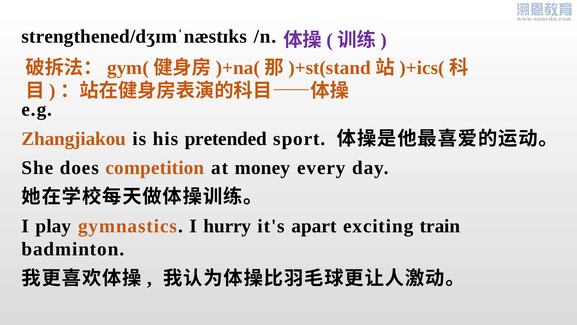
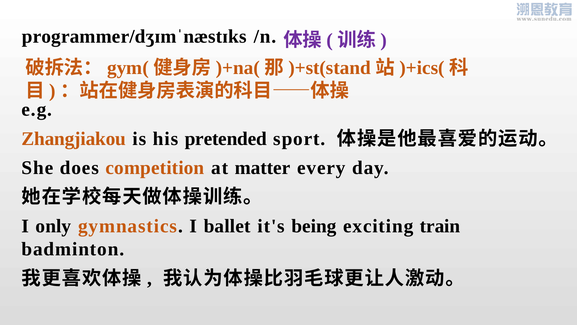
strengthened/dʒɪmˈnæstɪks: strengthened/dʒɪmˈnæstɪks -> programmer/dʒɪmˈnæstɪks
money: money -> matter
play: play -> only
hurry: hurry -> ballet
apart: apart -> being
